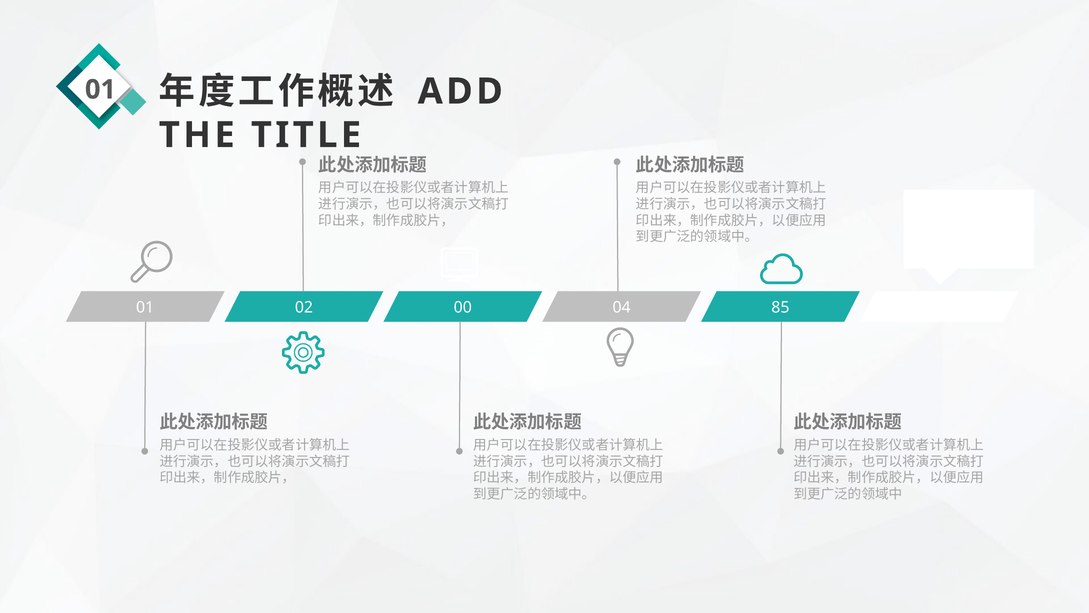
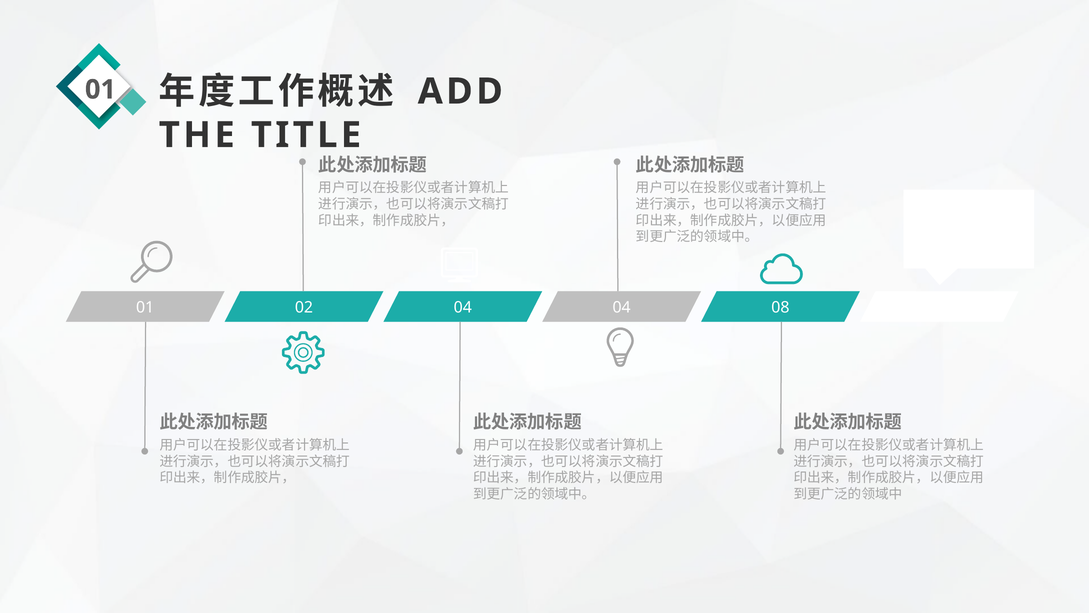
02 00: 00 -> 04
85: 85 -> 08
